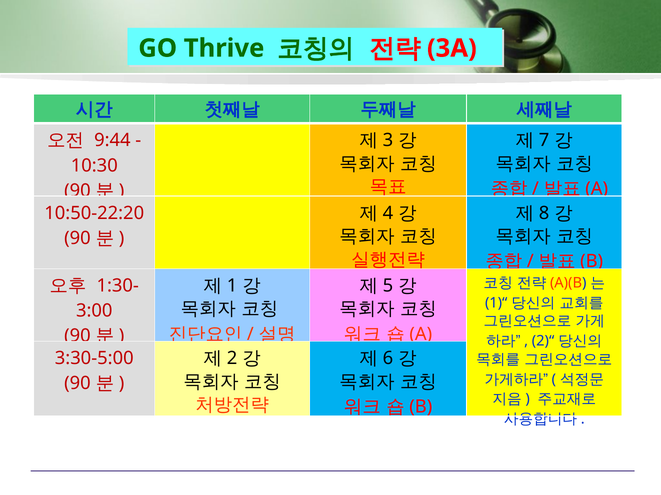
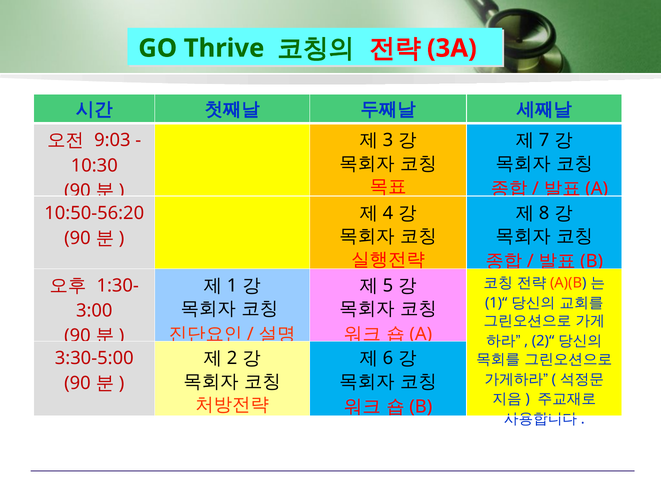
9:44: 9:44 -> 9:03
10:50-22:20: 10:50-22:20 -> 10:50-56:20
